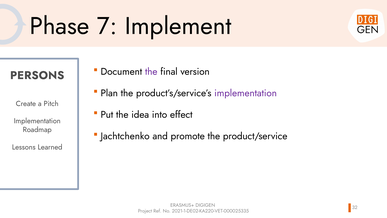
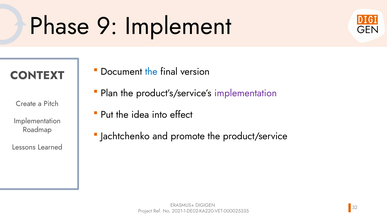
7: 7 -> 9
the at (151, 72) colour: purple -> blue
PERSONS: PERSONS -> CONTEXT
